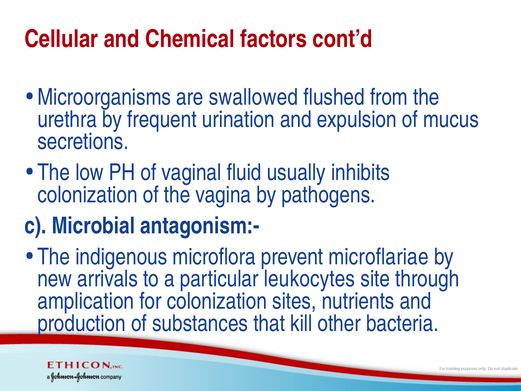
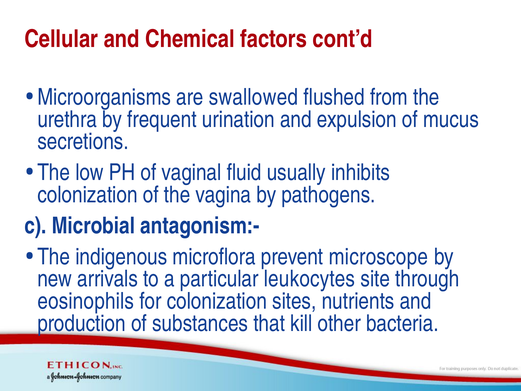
microflariae: microflariae -> microscope
amplication: amplication -> eosinophils
